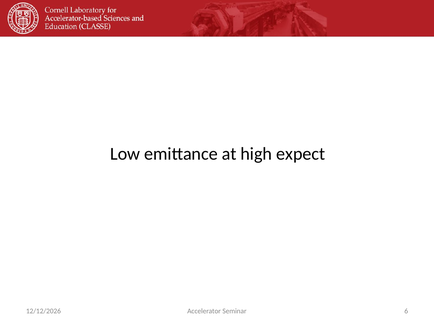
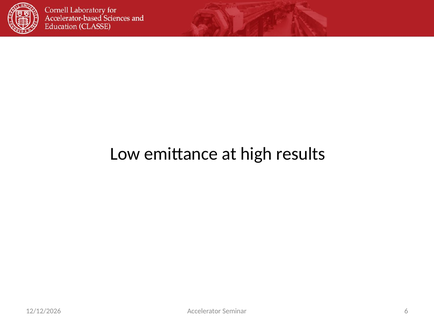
expect: expect -> results
